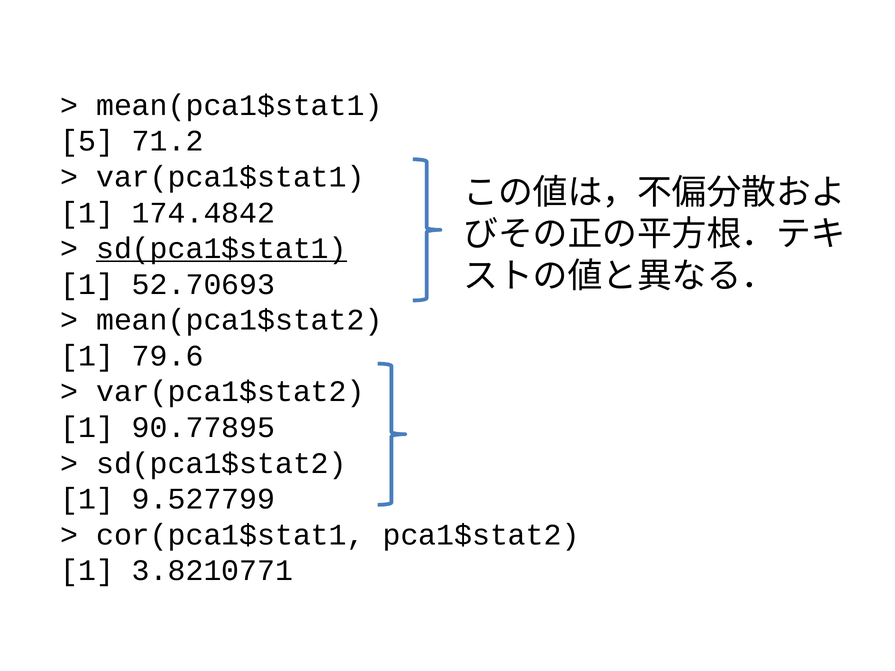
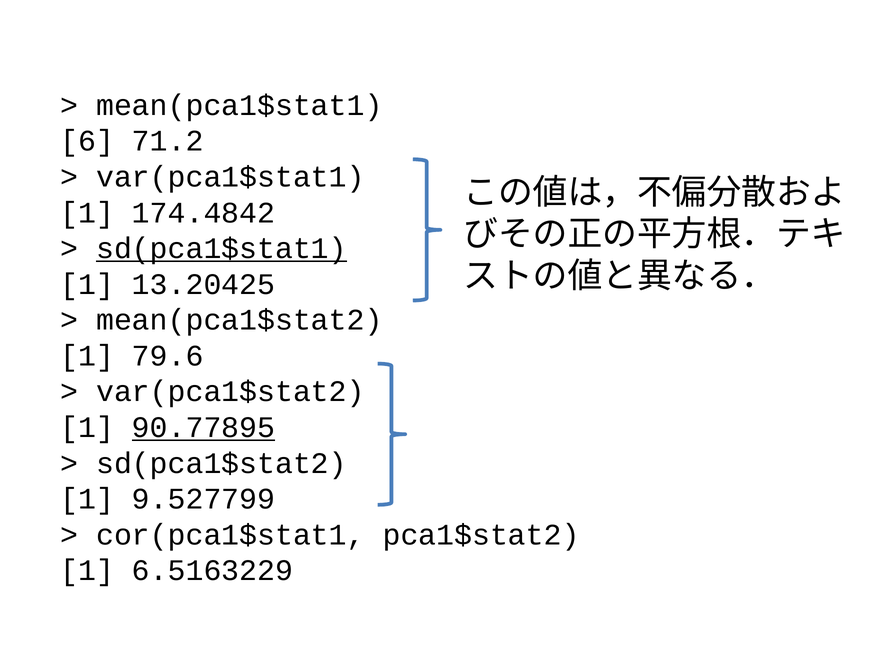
5: 5 -> 6
52.70693: 52.70693 -> 13.20425
90.77895 underline: none -> present
3.8210771: 3.8210771 -> 6.5163229
